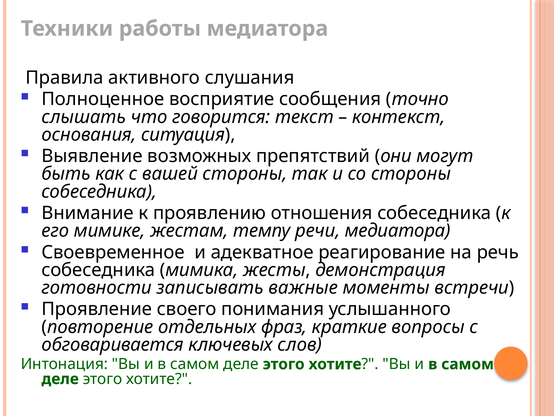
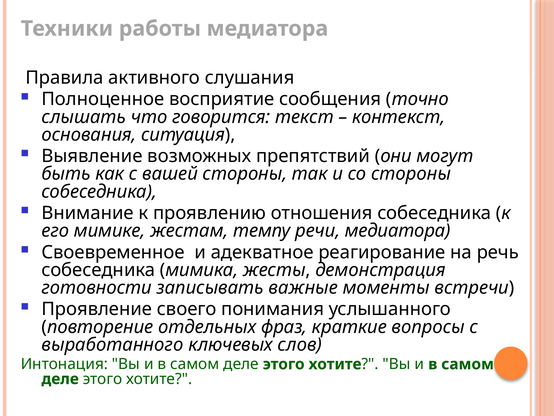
обговаривается: обговаривается -> выработанного
